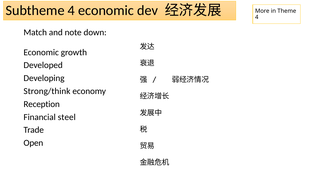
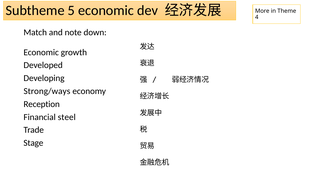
Subtheme 4: 4 -> 5
Strong/think: Strong/think -> Strong/ways
Open: Open -> Stage
